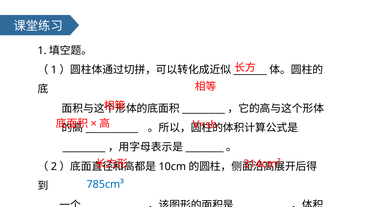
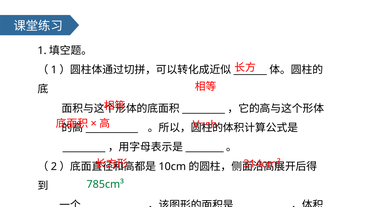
785cm³ colour: blue -> green
